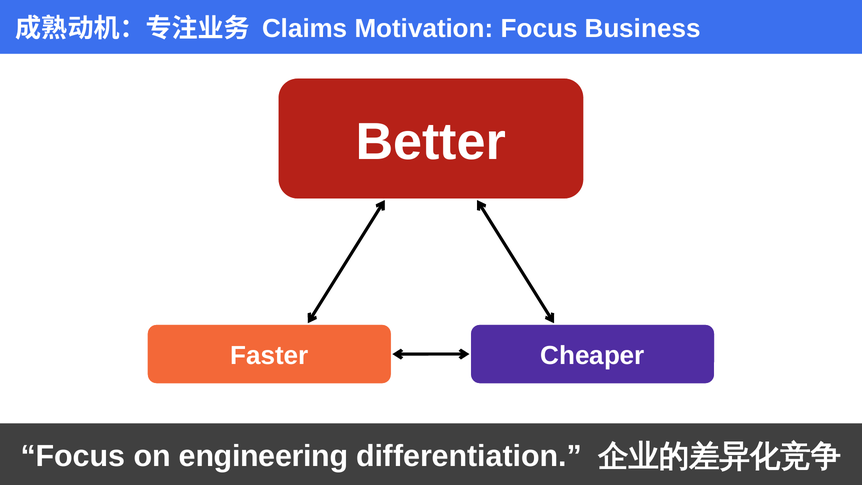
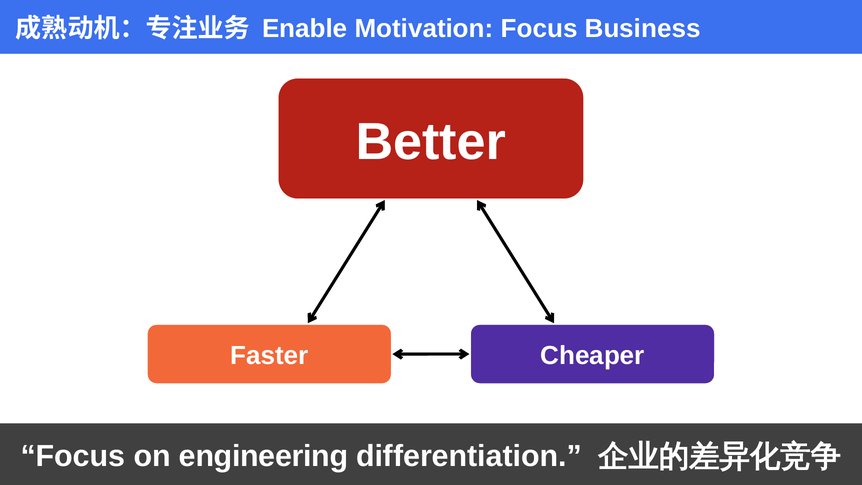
Claims: Claims -> Enable
